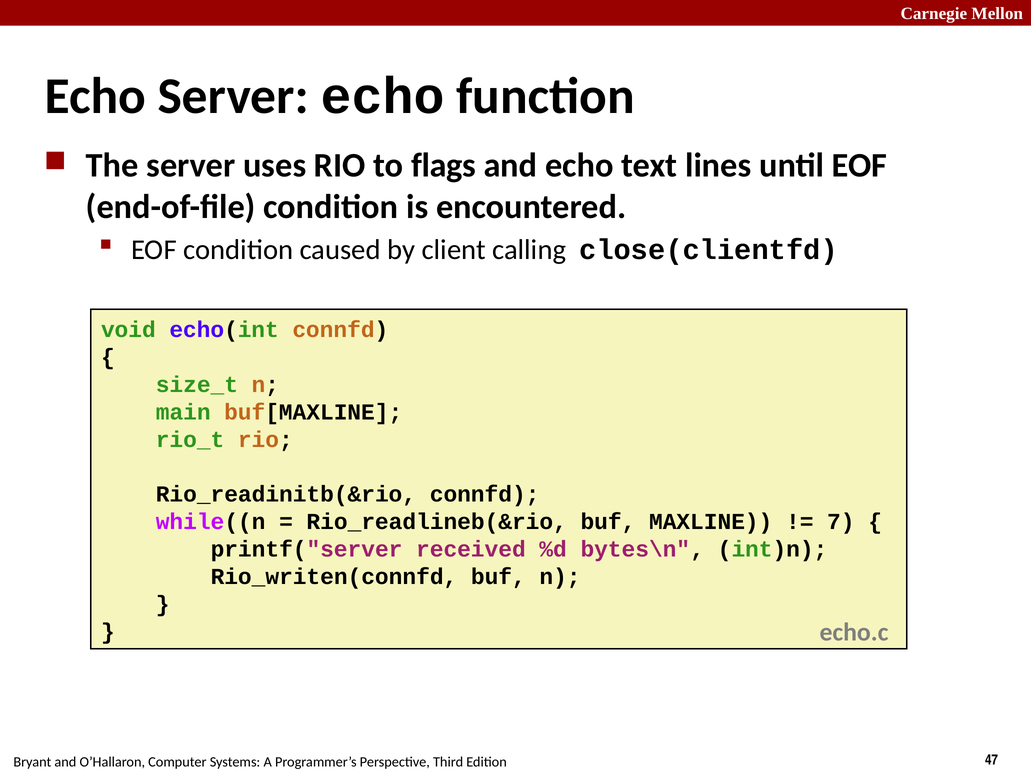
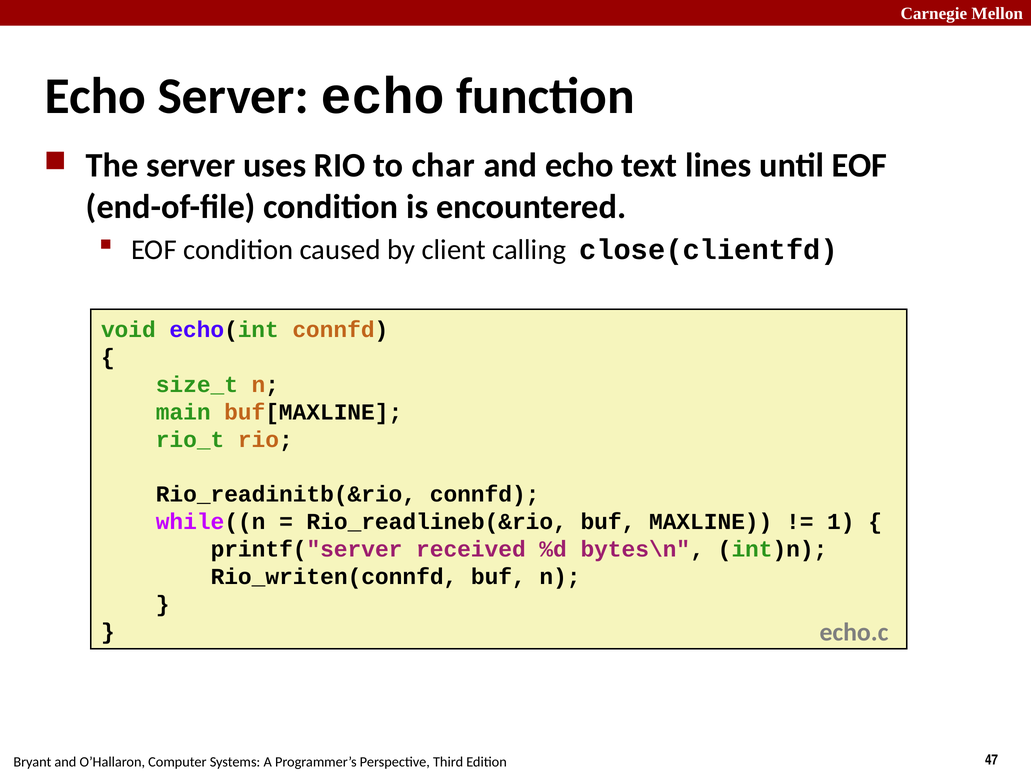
flags: flags -> char
7: 7 -> 1
